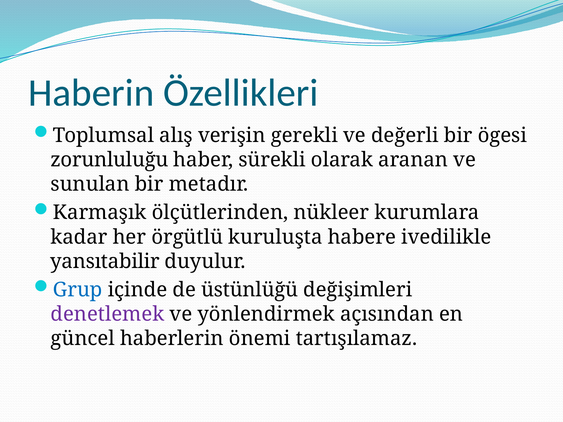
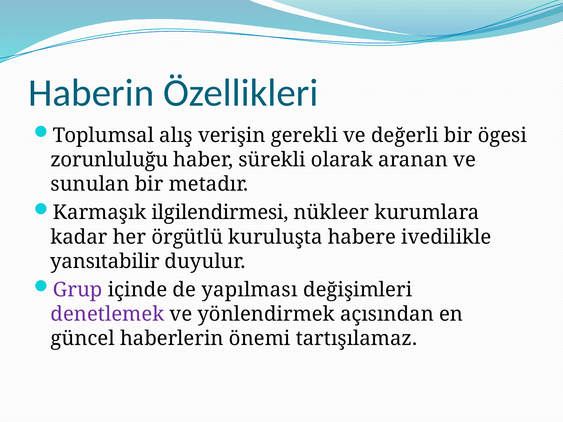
ölçütlerinden: ölçütlerinden -> ilgilendirmesi
Grup colour: blue -> purple
üstünlüğü: üstünlüğü -> yapılması
